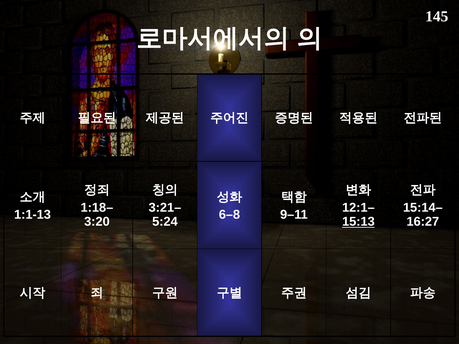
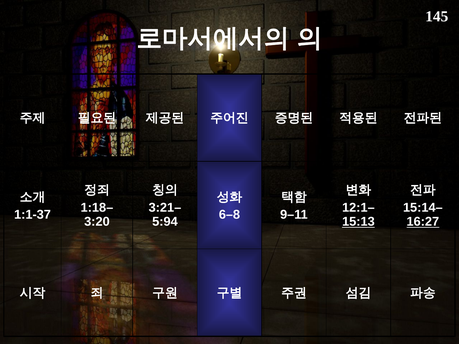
1:1-13: 1:1-13 -> 1:1-37
5:24: 5:24 -> 5:94
16:27 underline: none -> present
